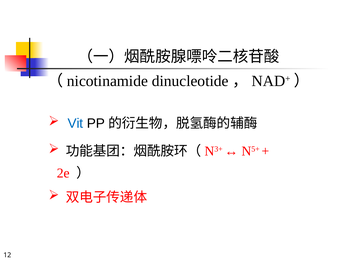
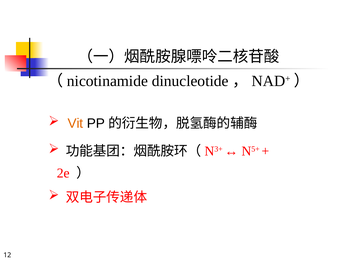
Vit colour: blue -> orange
